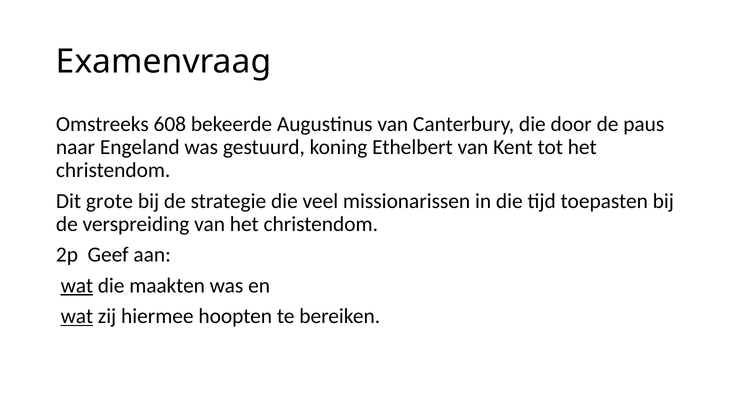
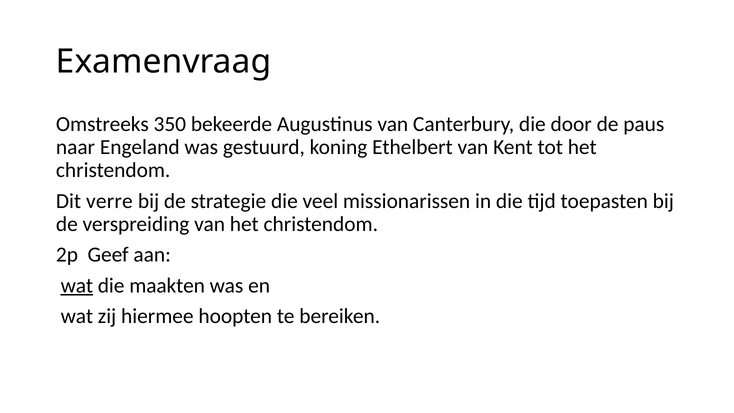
608: 608 -> 350
grote: grote -> verre
wat at (77, 316) underline: present -> none
